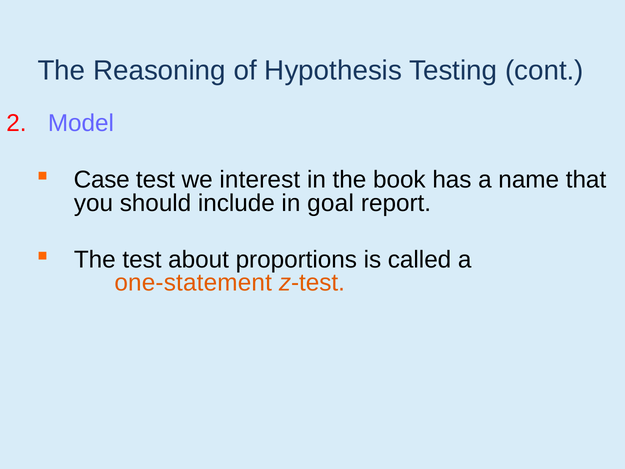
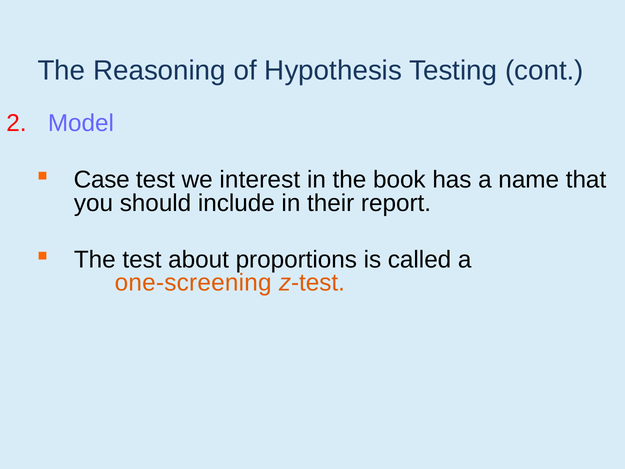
goal: goal -> their
one-statement: one-statement -> one-screening
